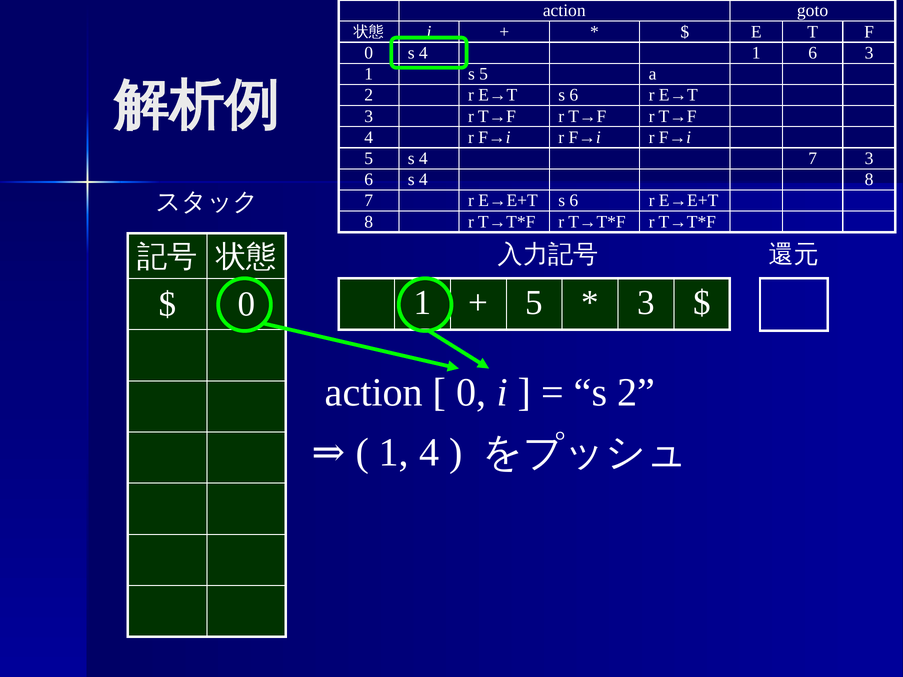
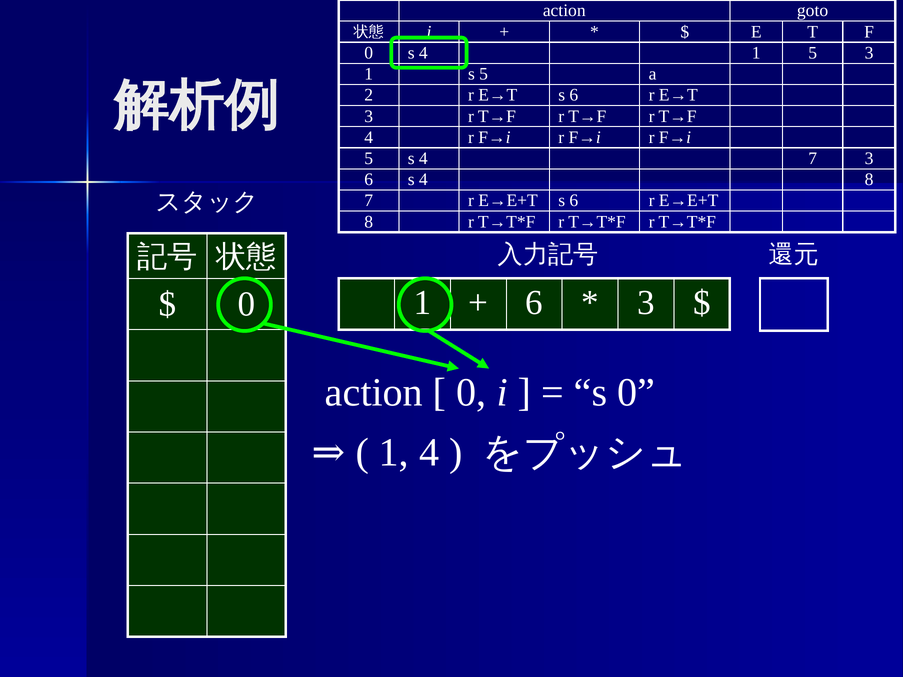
1 6: 6 -> 5
5 at (534, 303): 5 -> 6
s 2: 2 -> 0
